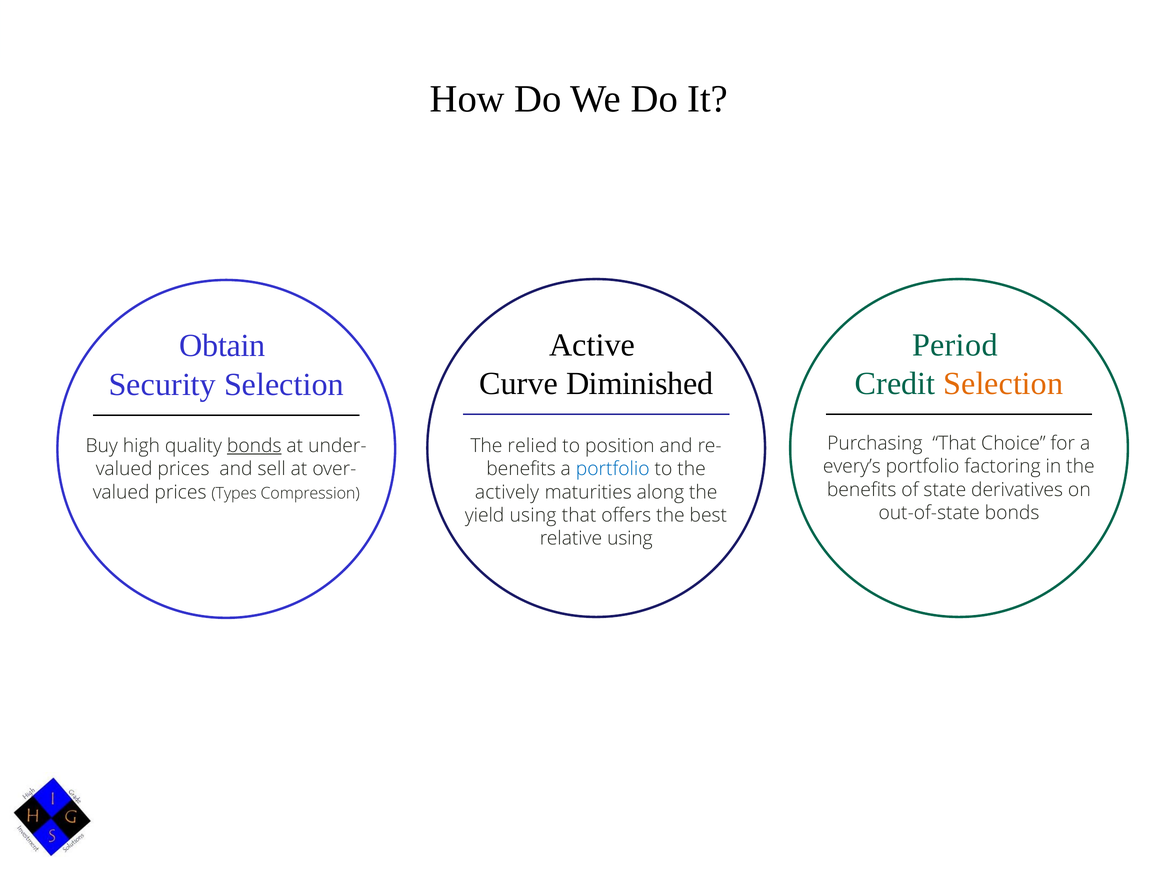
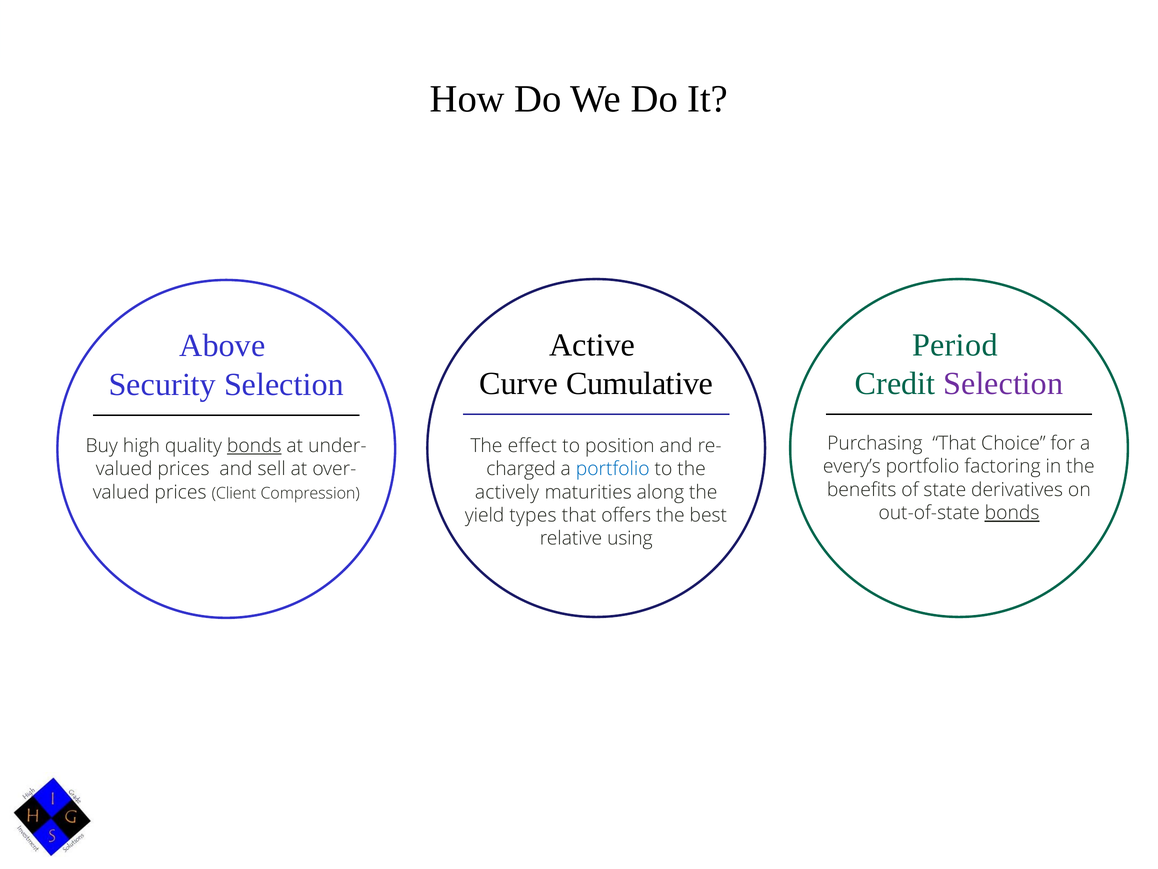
Obtain: Obtain -> Above
Diminished: Diminished -> Cumulative
Selection at (1003, 383) colour: orange -> purple
relied: relied -> effect
benefits at (521, 469): benefits -> charged
Types: Types -> Client
bonds at (1012, 513) underline: none -> present
yield using: using -> types
